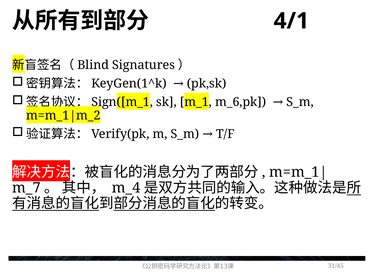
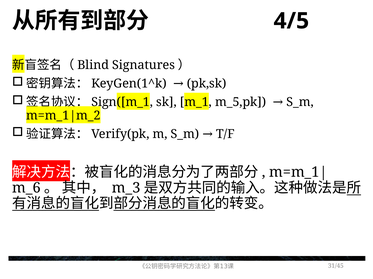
4/1: 4/1 -> 4/5
m_6,pk: m_6,pk -> m_5,pk
m_7: m_7 -> m_6
m_4: m_4 -> m_3
